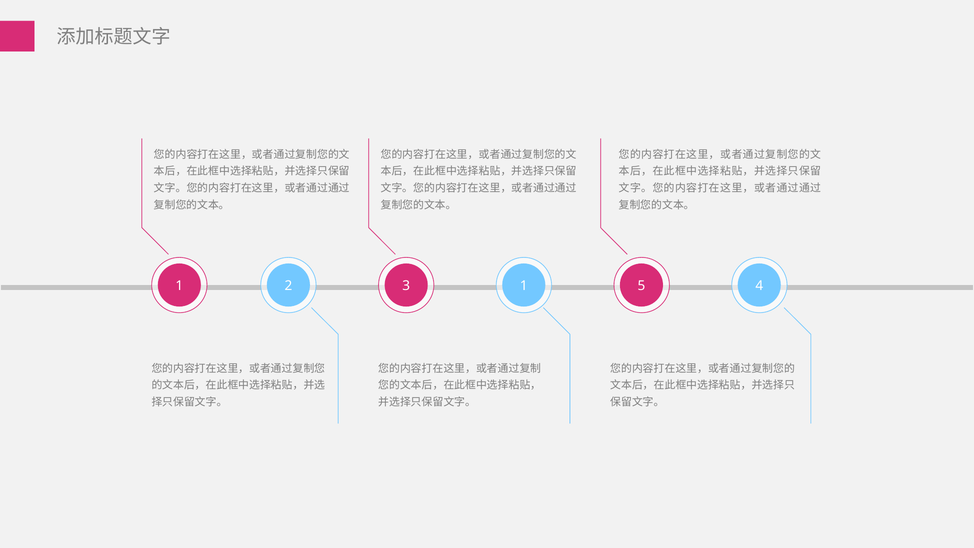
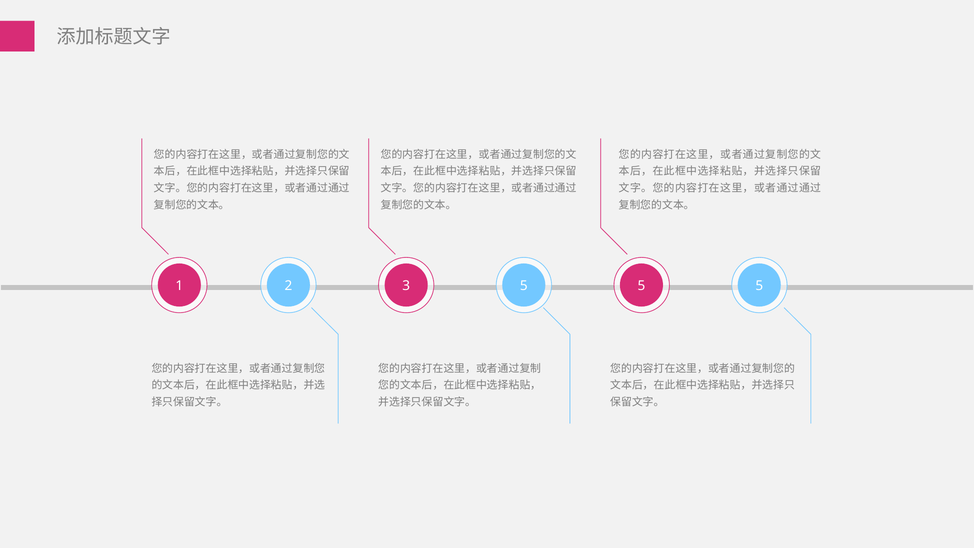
3 1: 1 -> 5
4 at (759, 286): 4 -> 5
